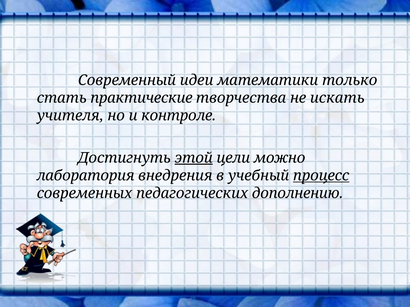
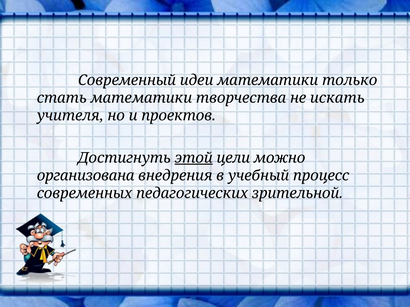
стать практические: практические -> математики
контроле: контроле -> проектов
лаборатория: лаборатория -> организована
процесс underline: present -> none
дополнению: дополнению -> зрительной
